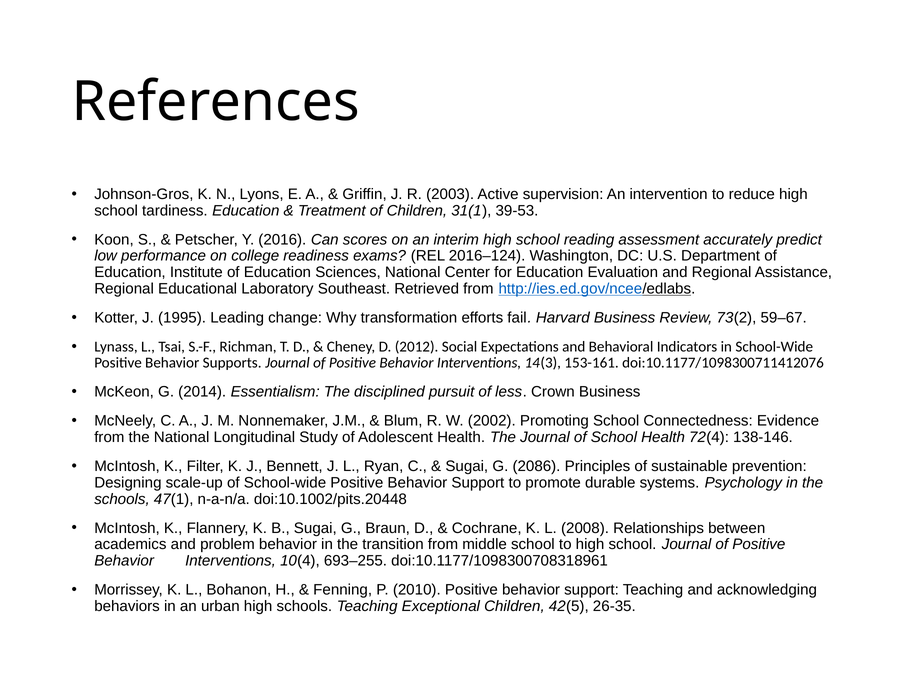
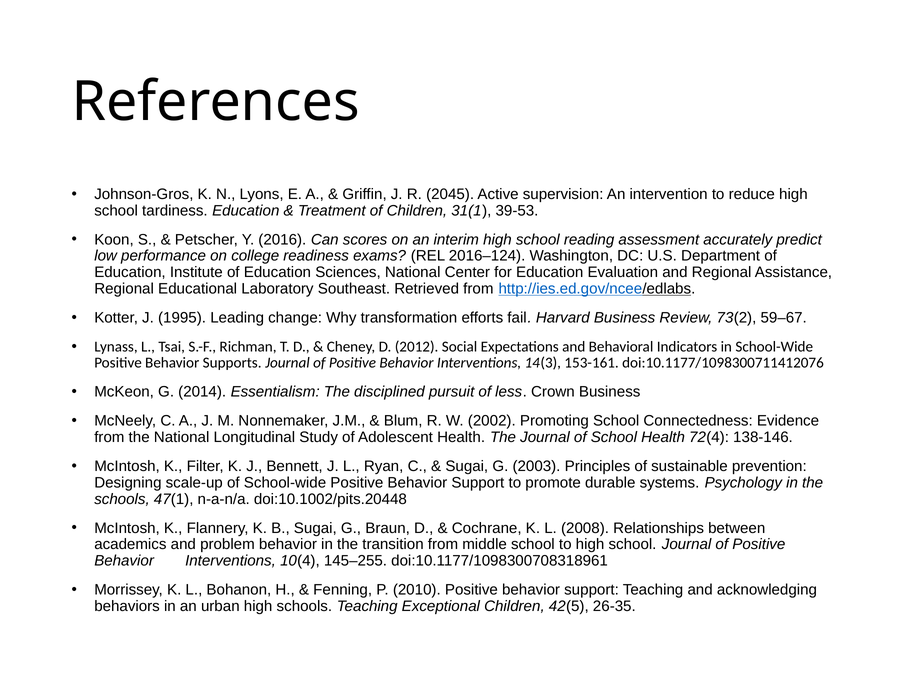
2003: 2003 -> 2045
2086: 2086 -> 2003
693–255: 693–255 -> 145–255
